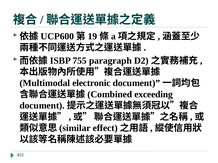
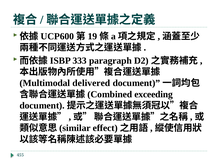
755: 755 -> 333
electronic: electronic -> delivered
